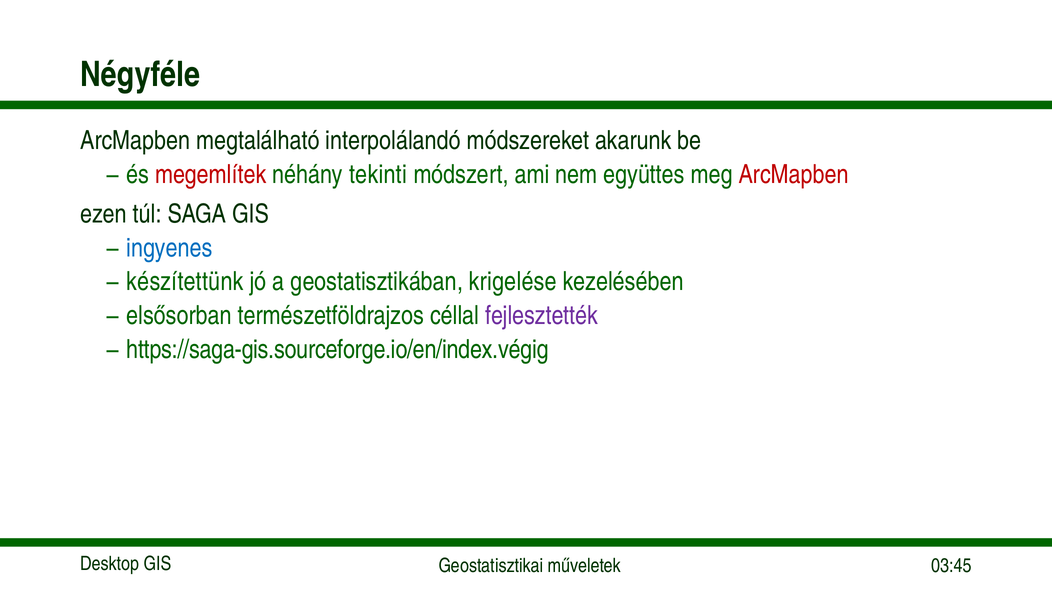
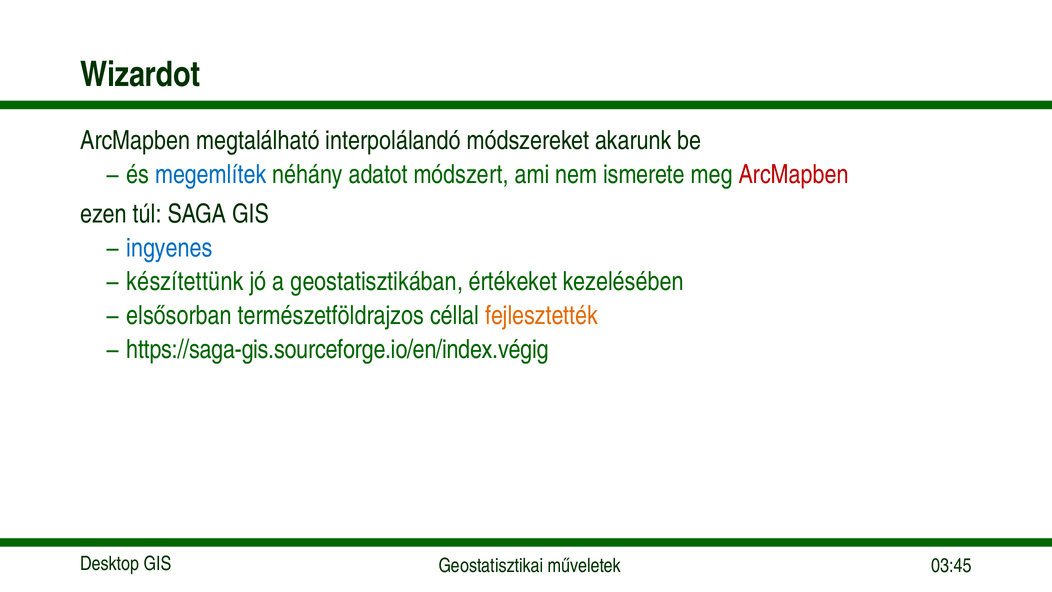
Négyféle: Négyféle -> Wizardot
megemlítek colour: red -> blue
tekinti: tekinti -> adatot
együttes: együttes -> ismerete
krigelése: krigelése -> értékeket
fejlesztették colour: purple -> orange
